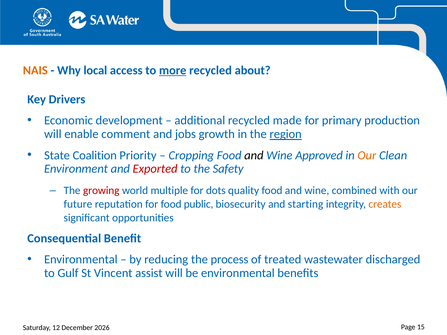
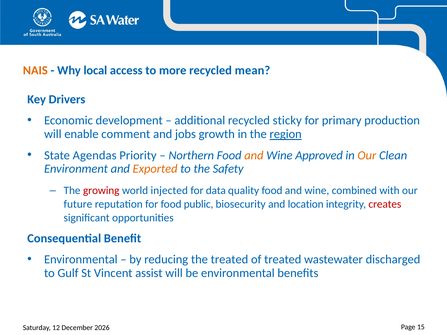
more underline: present -> none
about: about -> mean
made: made -> sticky
Coalition: Coalition -> Agendas
Cropping: Cropping -> Northern
and at (254, 155) colour: black -> orange
Exported colour: red -> orange
multiple: multiple -> injected
dots: dots -> data
starting: starting -> location
creates colour: orange -> red
the process: process -> treated
